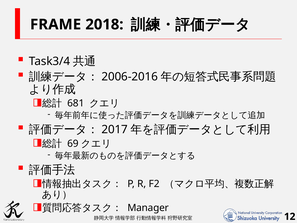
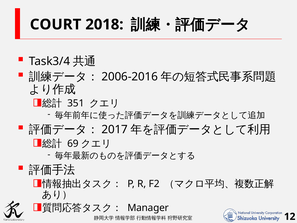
FRAME: FRAME -> COURT
681: 681 -> 351
